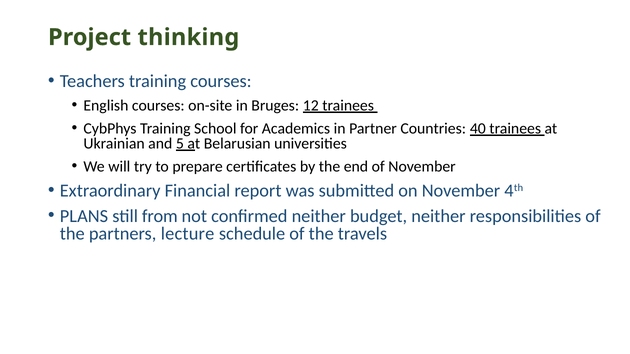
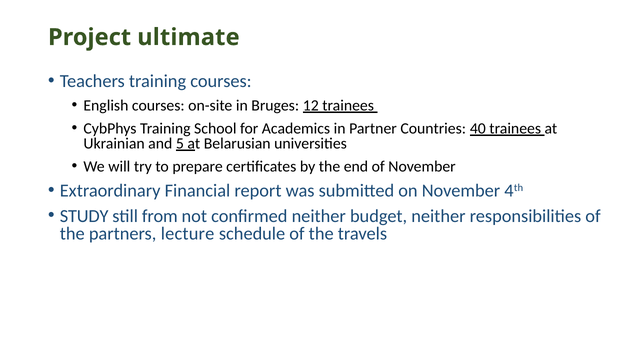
thinking: thinking -> ultimate
PLANS: PLANS -> STUDY
